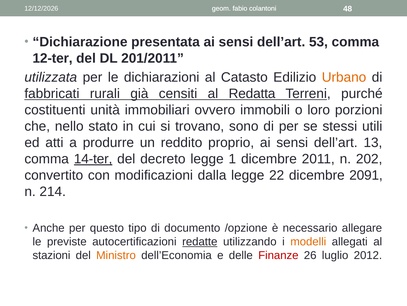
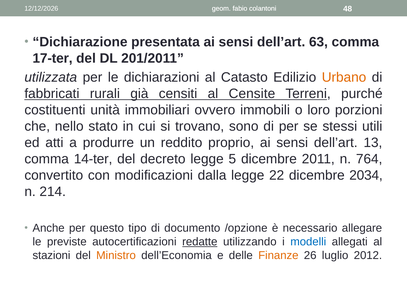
53: 53 -> 63
12-ter: 12-ter -> 17-ter
Redatta: Redatta -> Censite
14-ter underline: present -> none
1: 1 -> 5
202: 202 -> 764
2091: 2091 -> 2034
modelli colour: orange -> blue
Finanze colour: red -> orange
